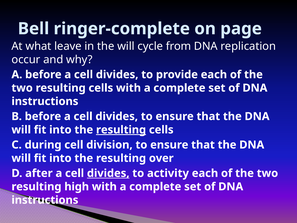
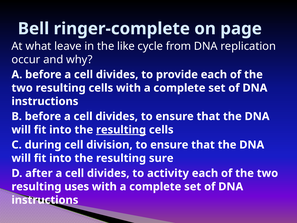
the will: will -> like
over: over -> sure
divides at (108, 173) underline: present -> none
high: high -> uses
